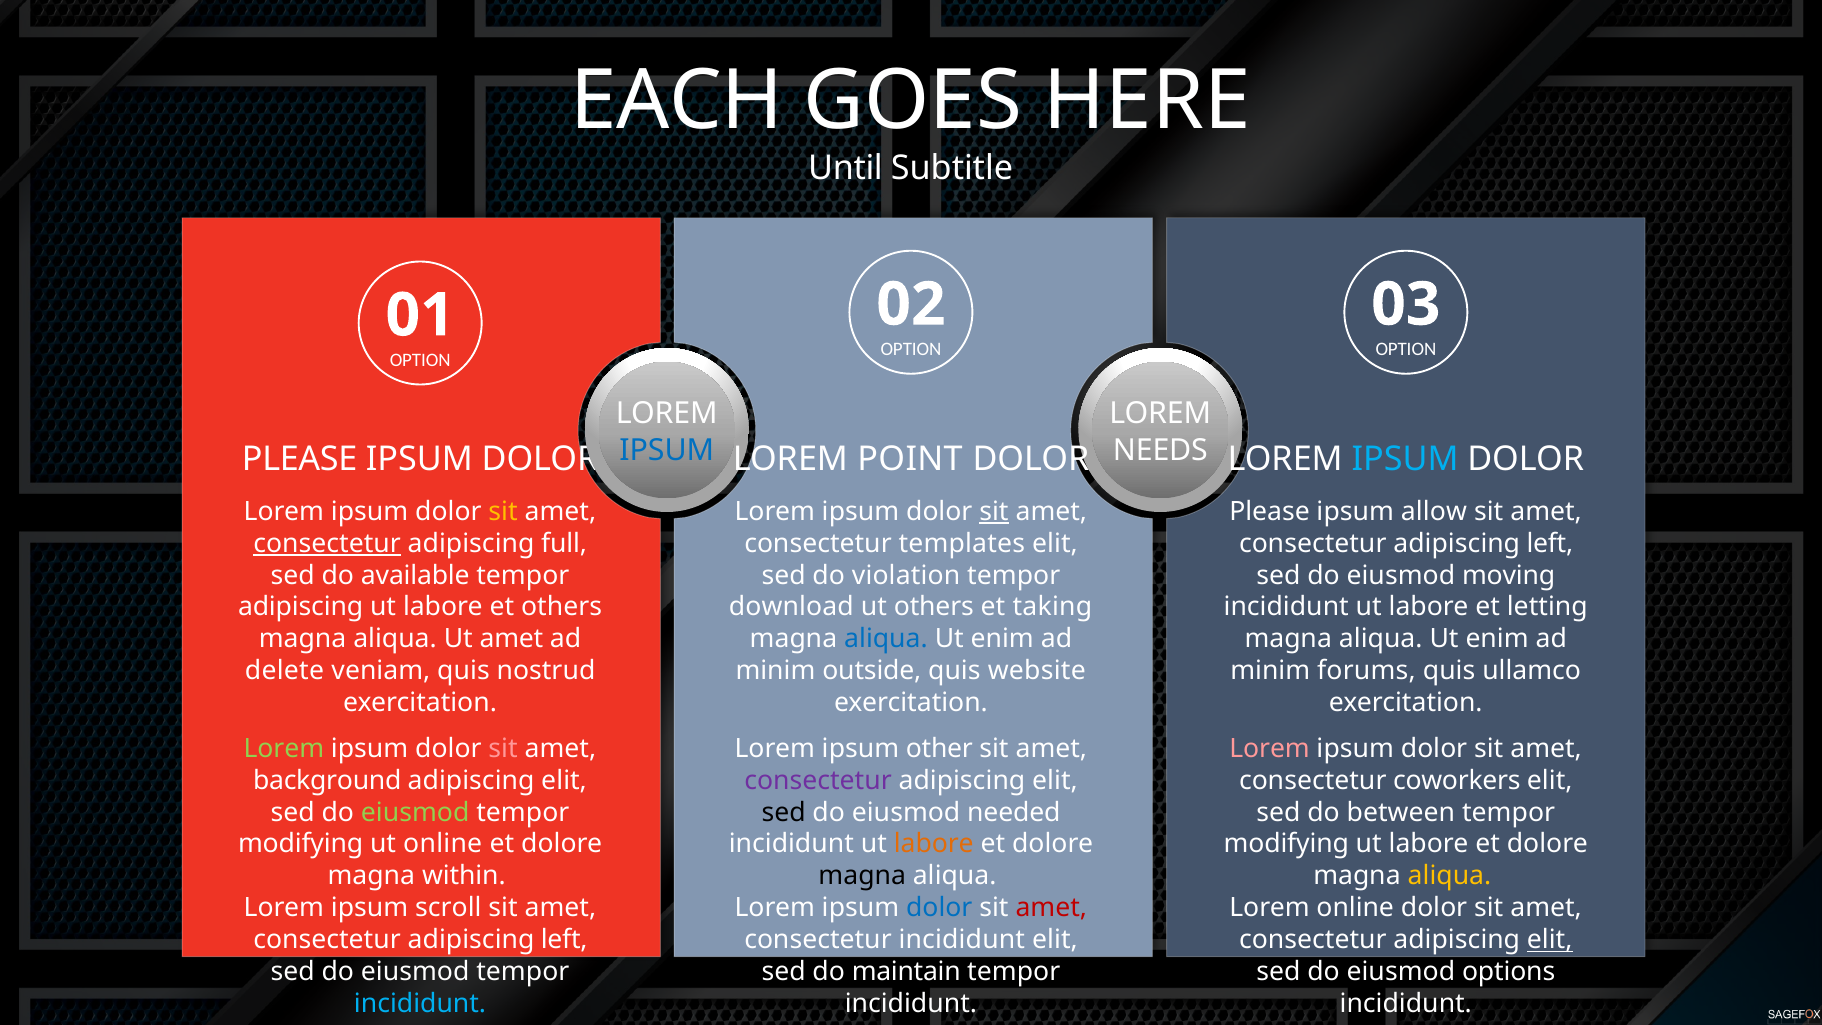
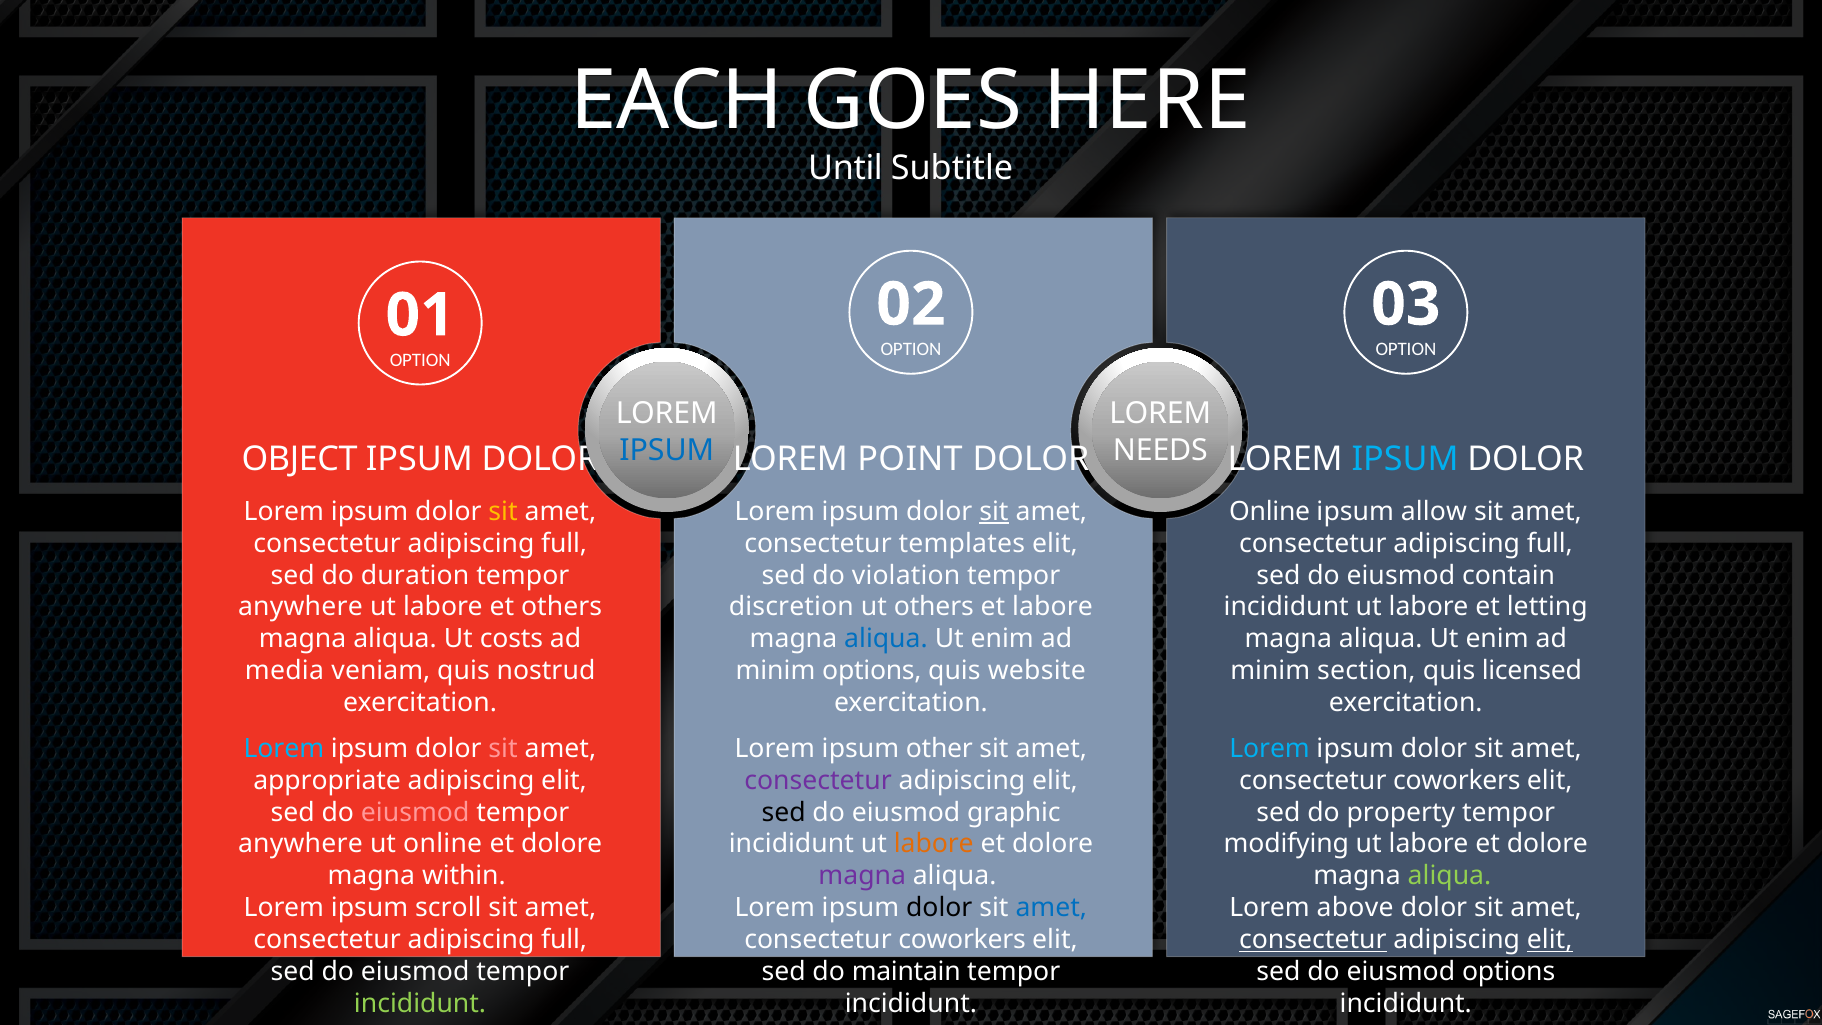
PLEASE at (300, 460): PLEASE -> OBJECT
Please at (1270, 511): Please -> Online
consectetur at (327, 543) underline: present -> none
left at (1550, 543): left -> full
available: available -> duration
moving: moving -> contain
adipiscing at (301, 607): adipiscing -> anywhere
download: download -> discretion
et taking: taking -> labore
Ut amet: amet -> costs
delete: delete -> media
minim outside: outside -> options
forums: forums -> section
ullamco: ullamco -> licensed
Lorem at (284, 748) colour: light green -> light blue
Lorem at (1270, 748) colour: pink -> light blue
background: background -> appropriate
eiusmod at (415, 812) colour: light green -> pink
needed: needed -> graphic
between: between -> property
modifying at (301, 844): modifying -> anywhere
magna at (862, 876) colour: black -> purple
aliqua at (1450, 876) colour: yellow -> light green
dolor at (939, 908) colour: blue -> black
amet at (1051, 908) colour: red -> blue
Lorem online: online -> above
left at (564, 940): left -> full
incididunt at (962, 940): incididunt -> coworkers
consectetur at (1313, 940) underline: none -> present
incididunt at (420, 1004) colour: light blue -> light green
